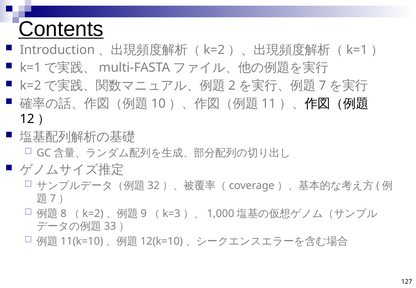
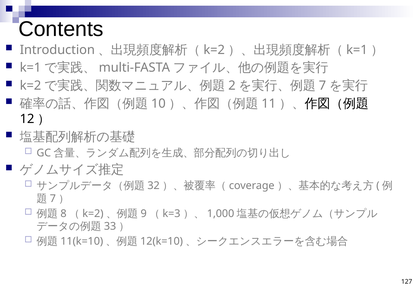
Contents underline: present -> none
